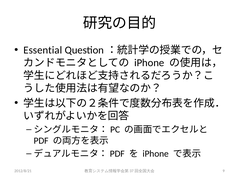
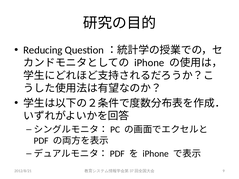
Essential: Essential -> Reducing
